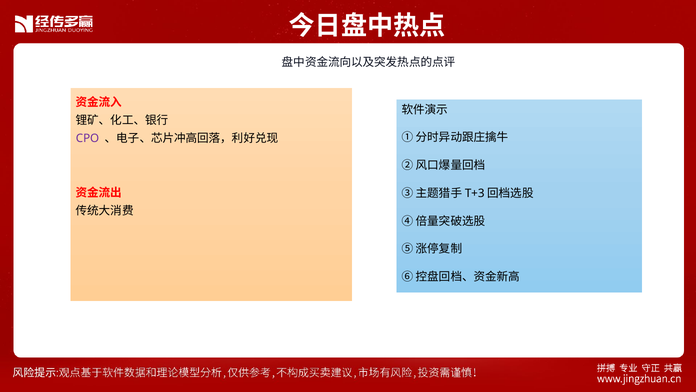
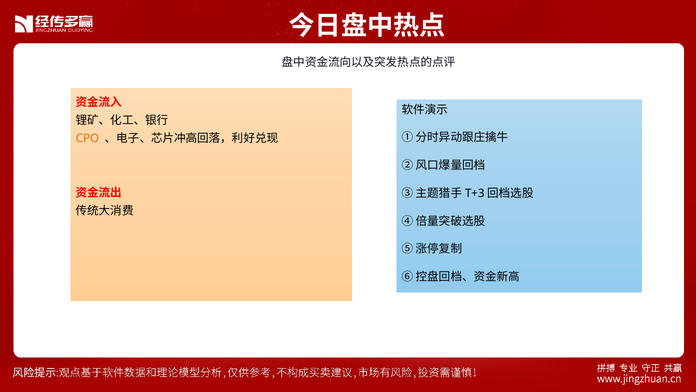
CPO colour: purple -> orange
